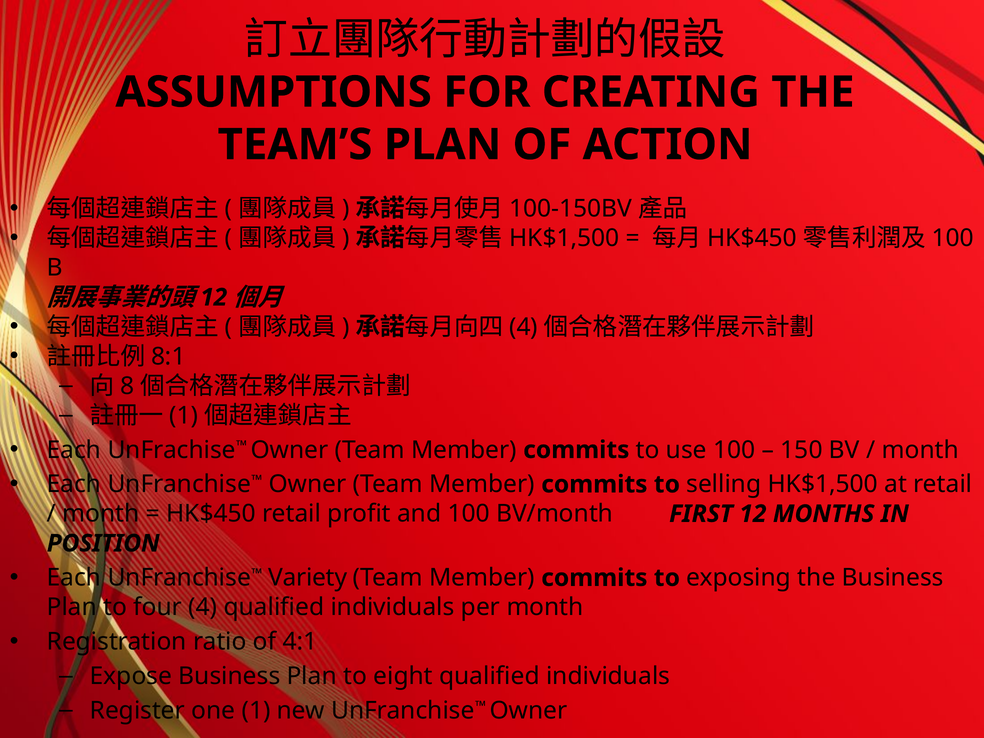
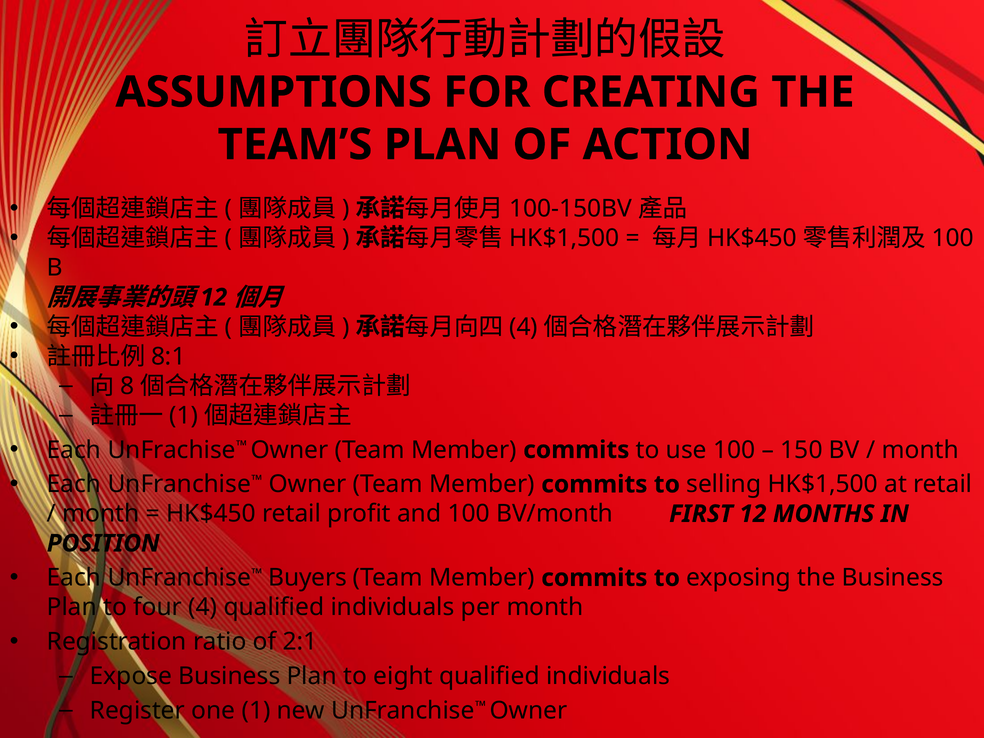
Variety: Variety -> Buyers
4:1: 4:1 -> 2:1
